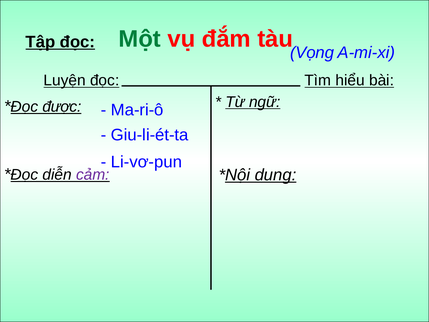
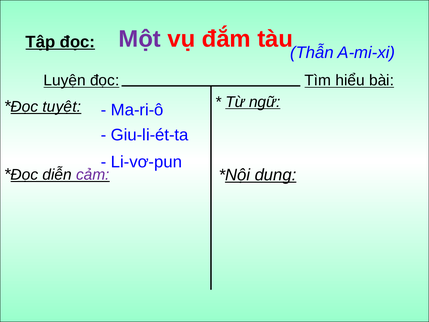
Một colour: green -> purple
Vọng: Vọng -> Thẫn
được: được -> tuyệt
